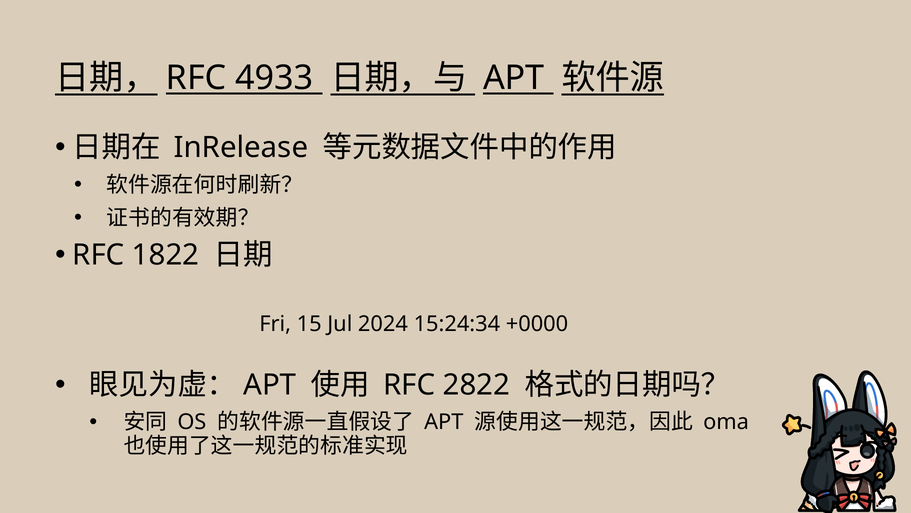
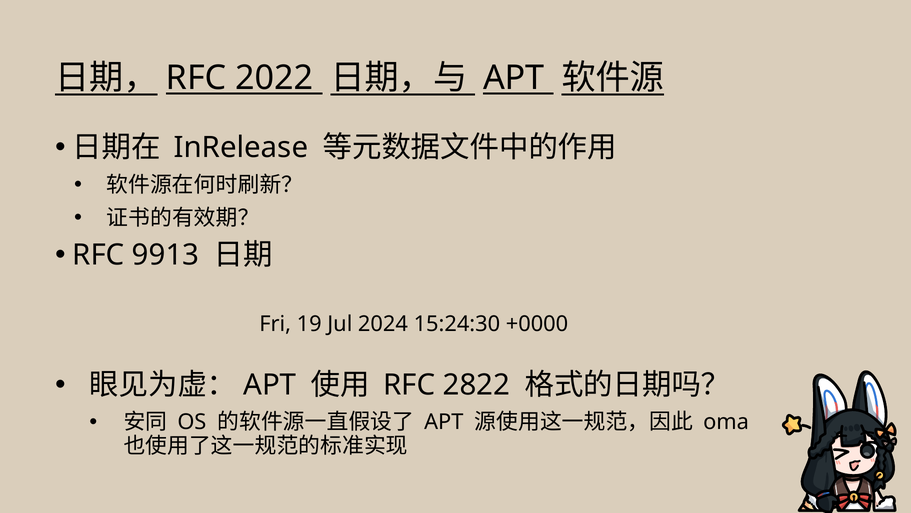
4933: 4933 -> 2022
1822: 1822 -> 9913
15: 15 -> 19
15:24:34: 15:24:34 -> 15:24:30
